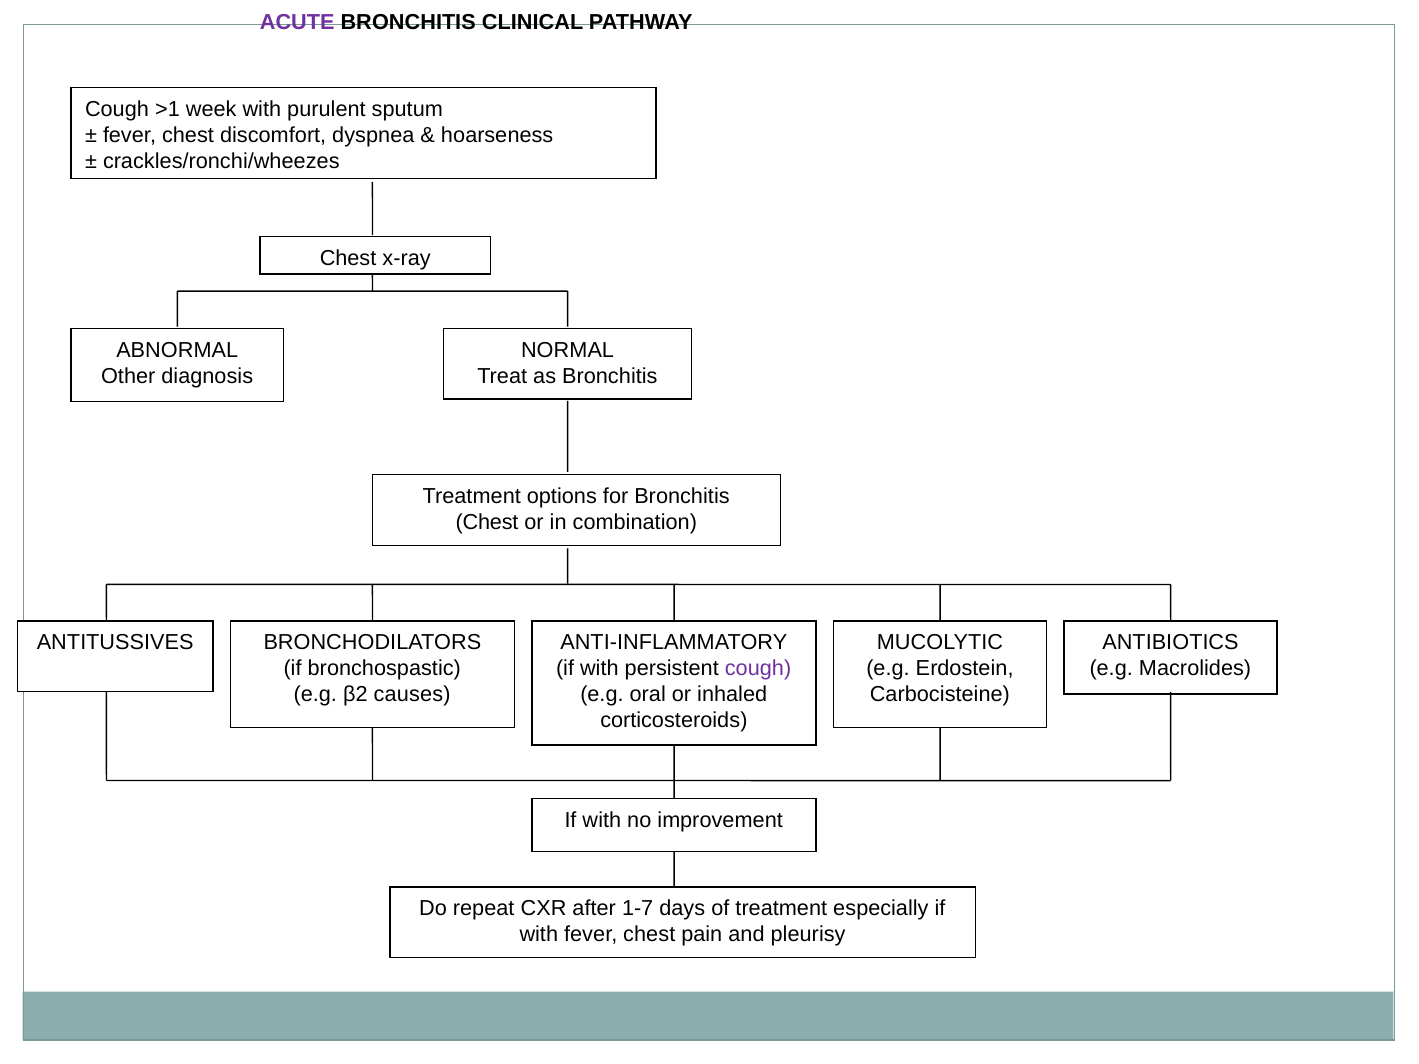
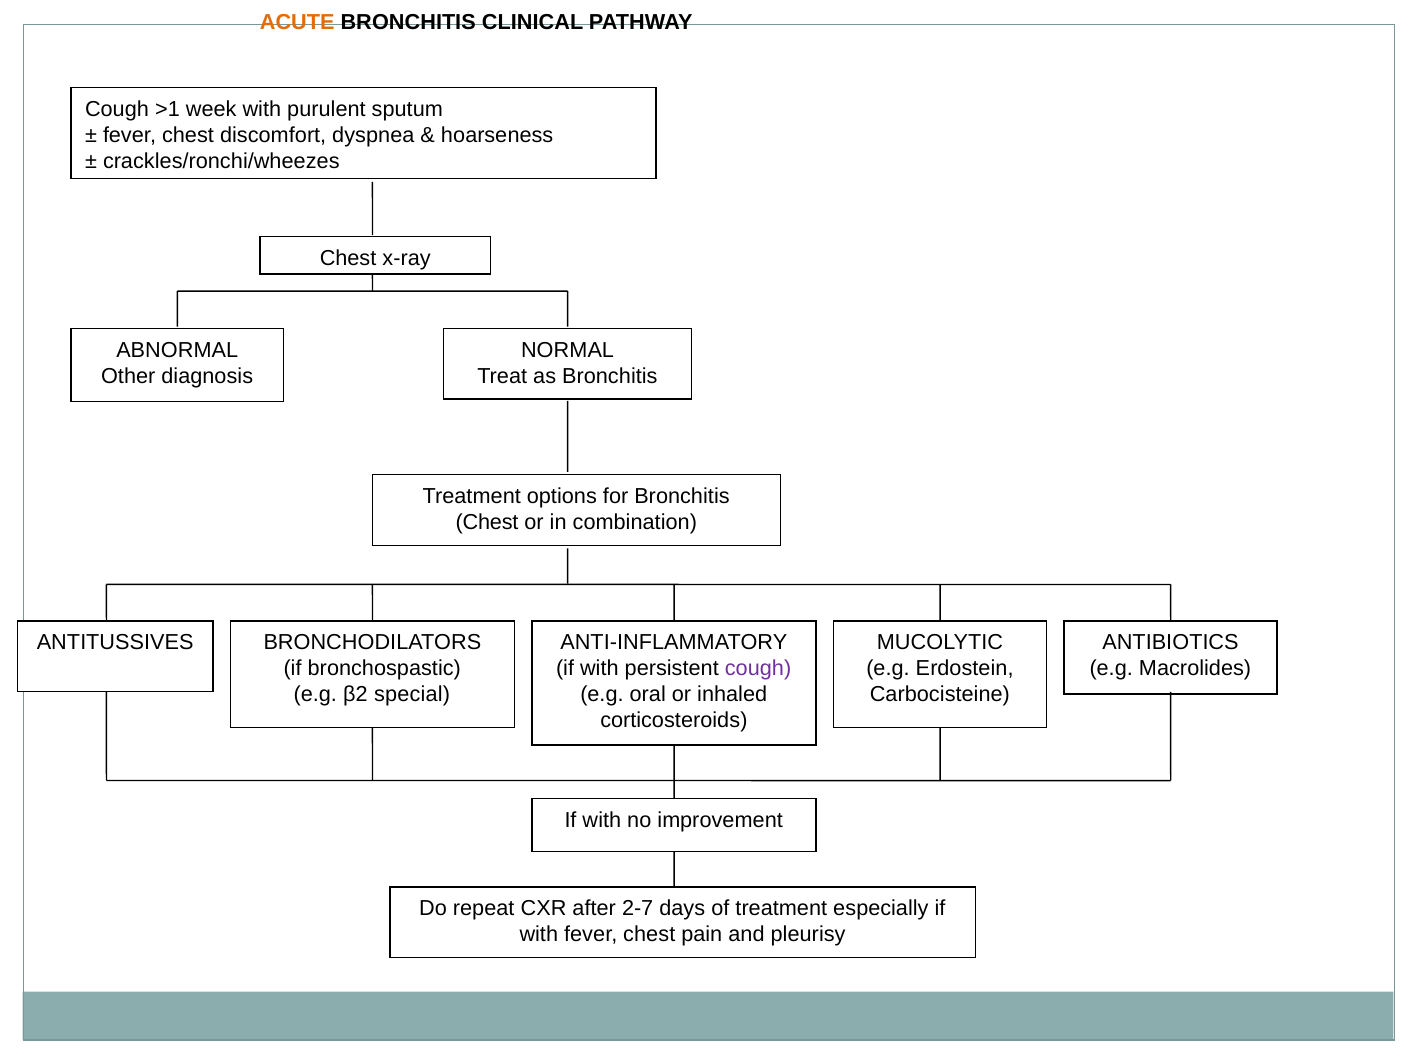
ACUTE colour: purple -> orange
causes: causes -> special
1-7: 1-7 -> 2-7
